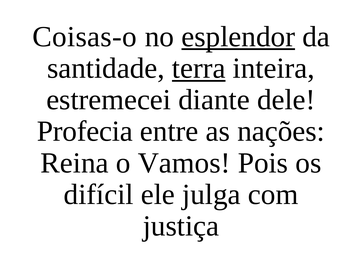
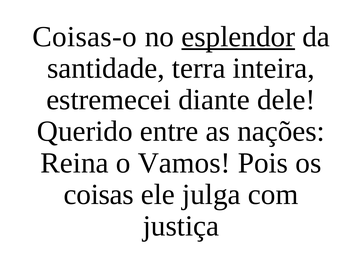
terra underline: present -> none
Profecia: Profecia -> Querido
difícil: difícil -> coisas
